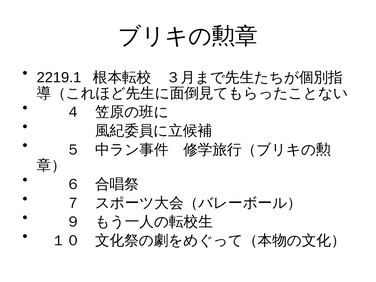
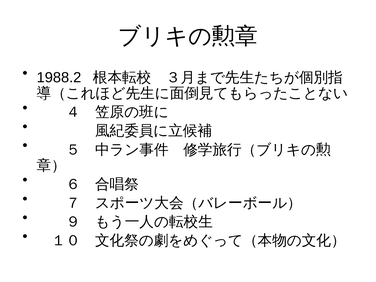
2219.1: 2219.1 -> 1988.2
